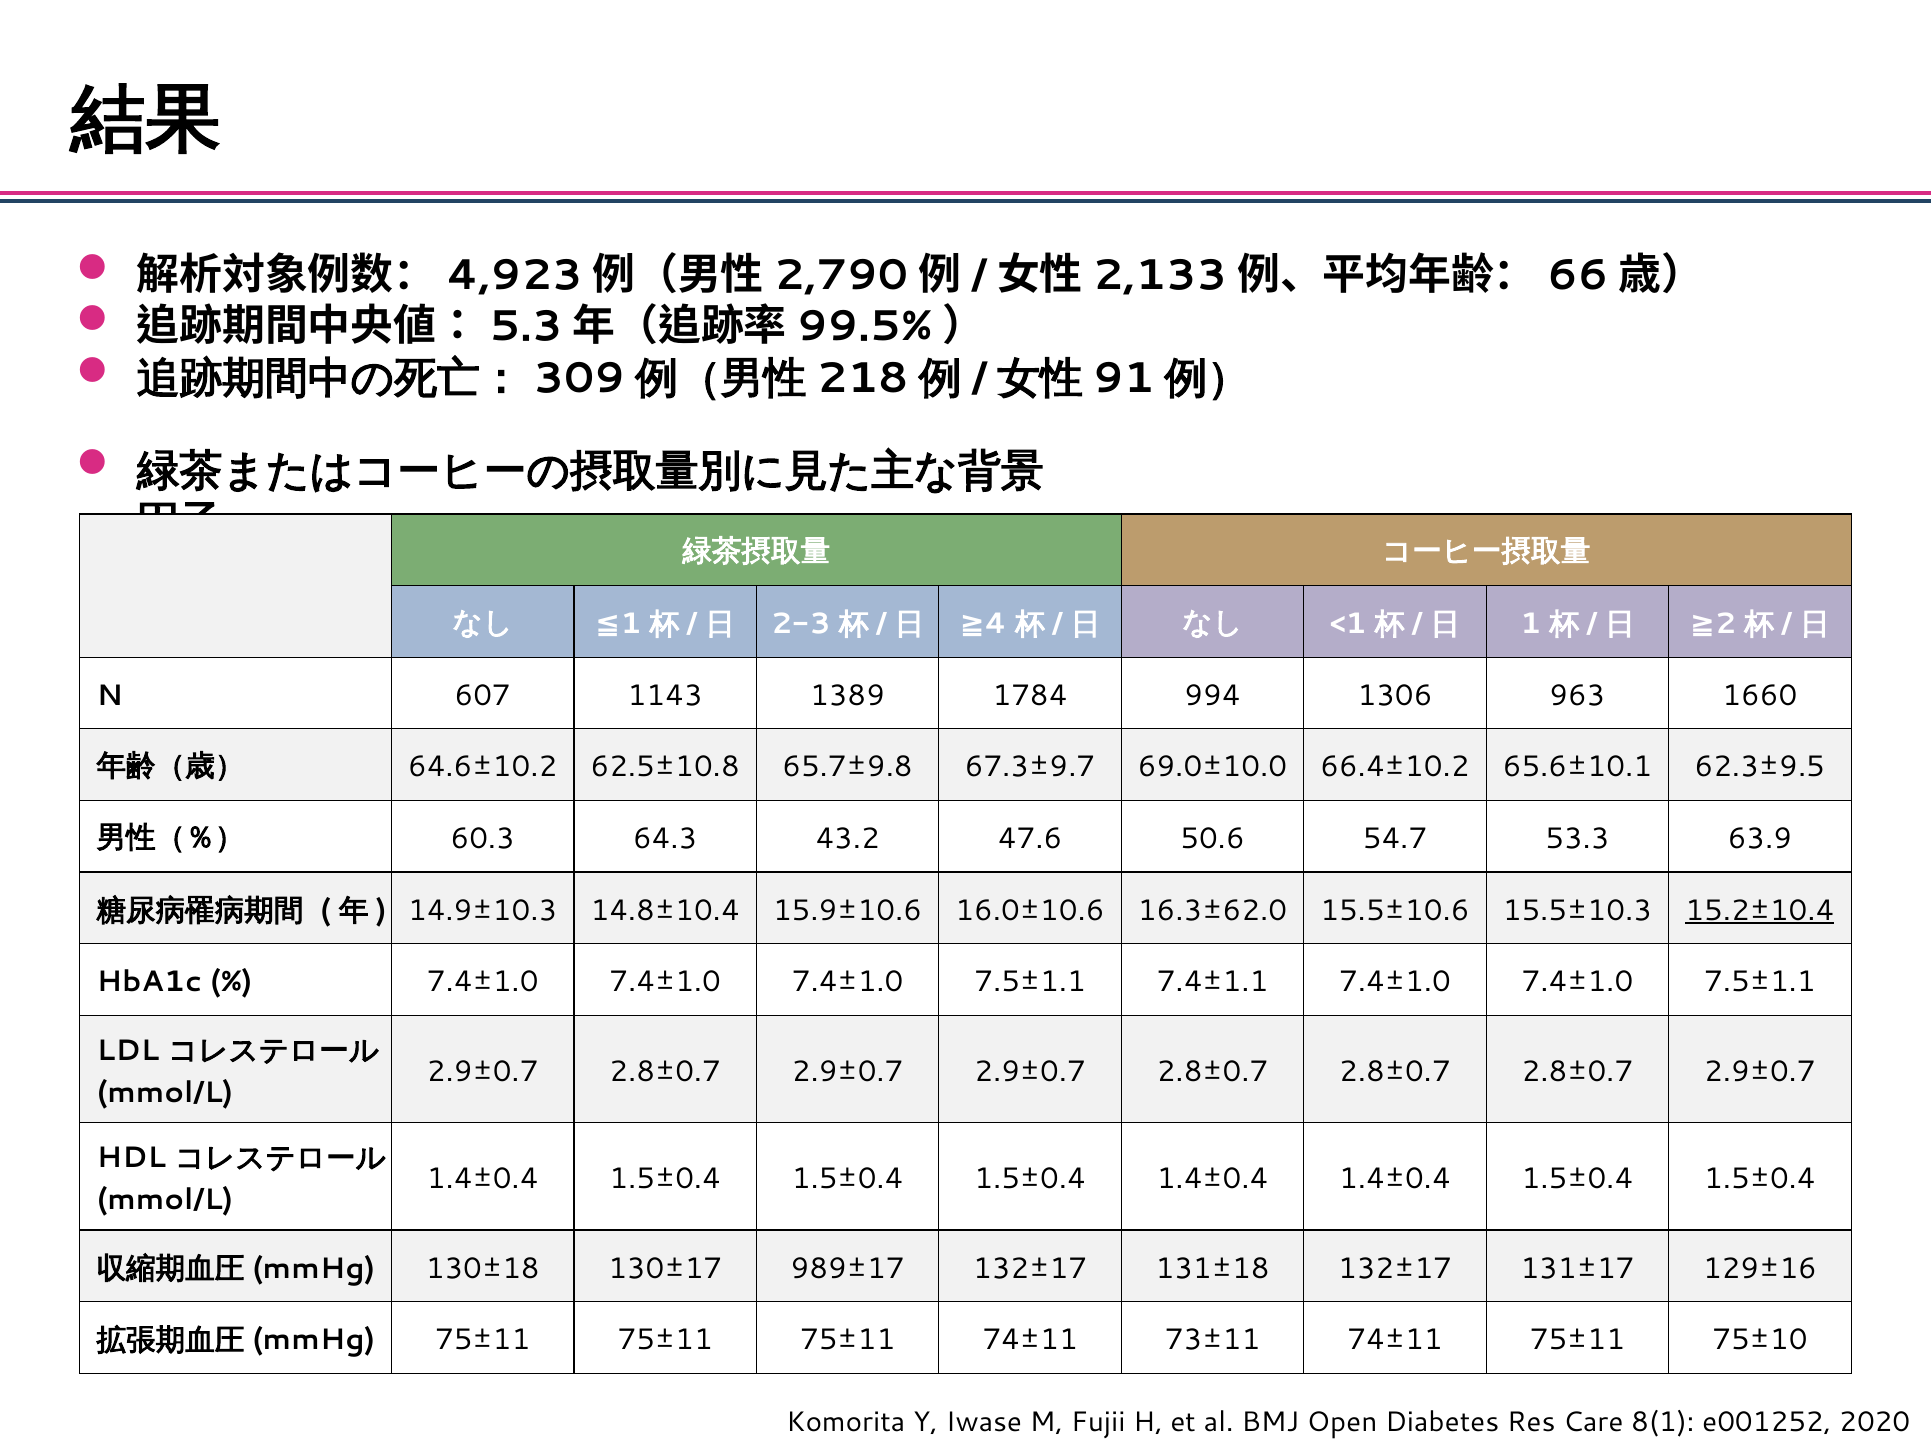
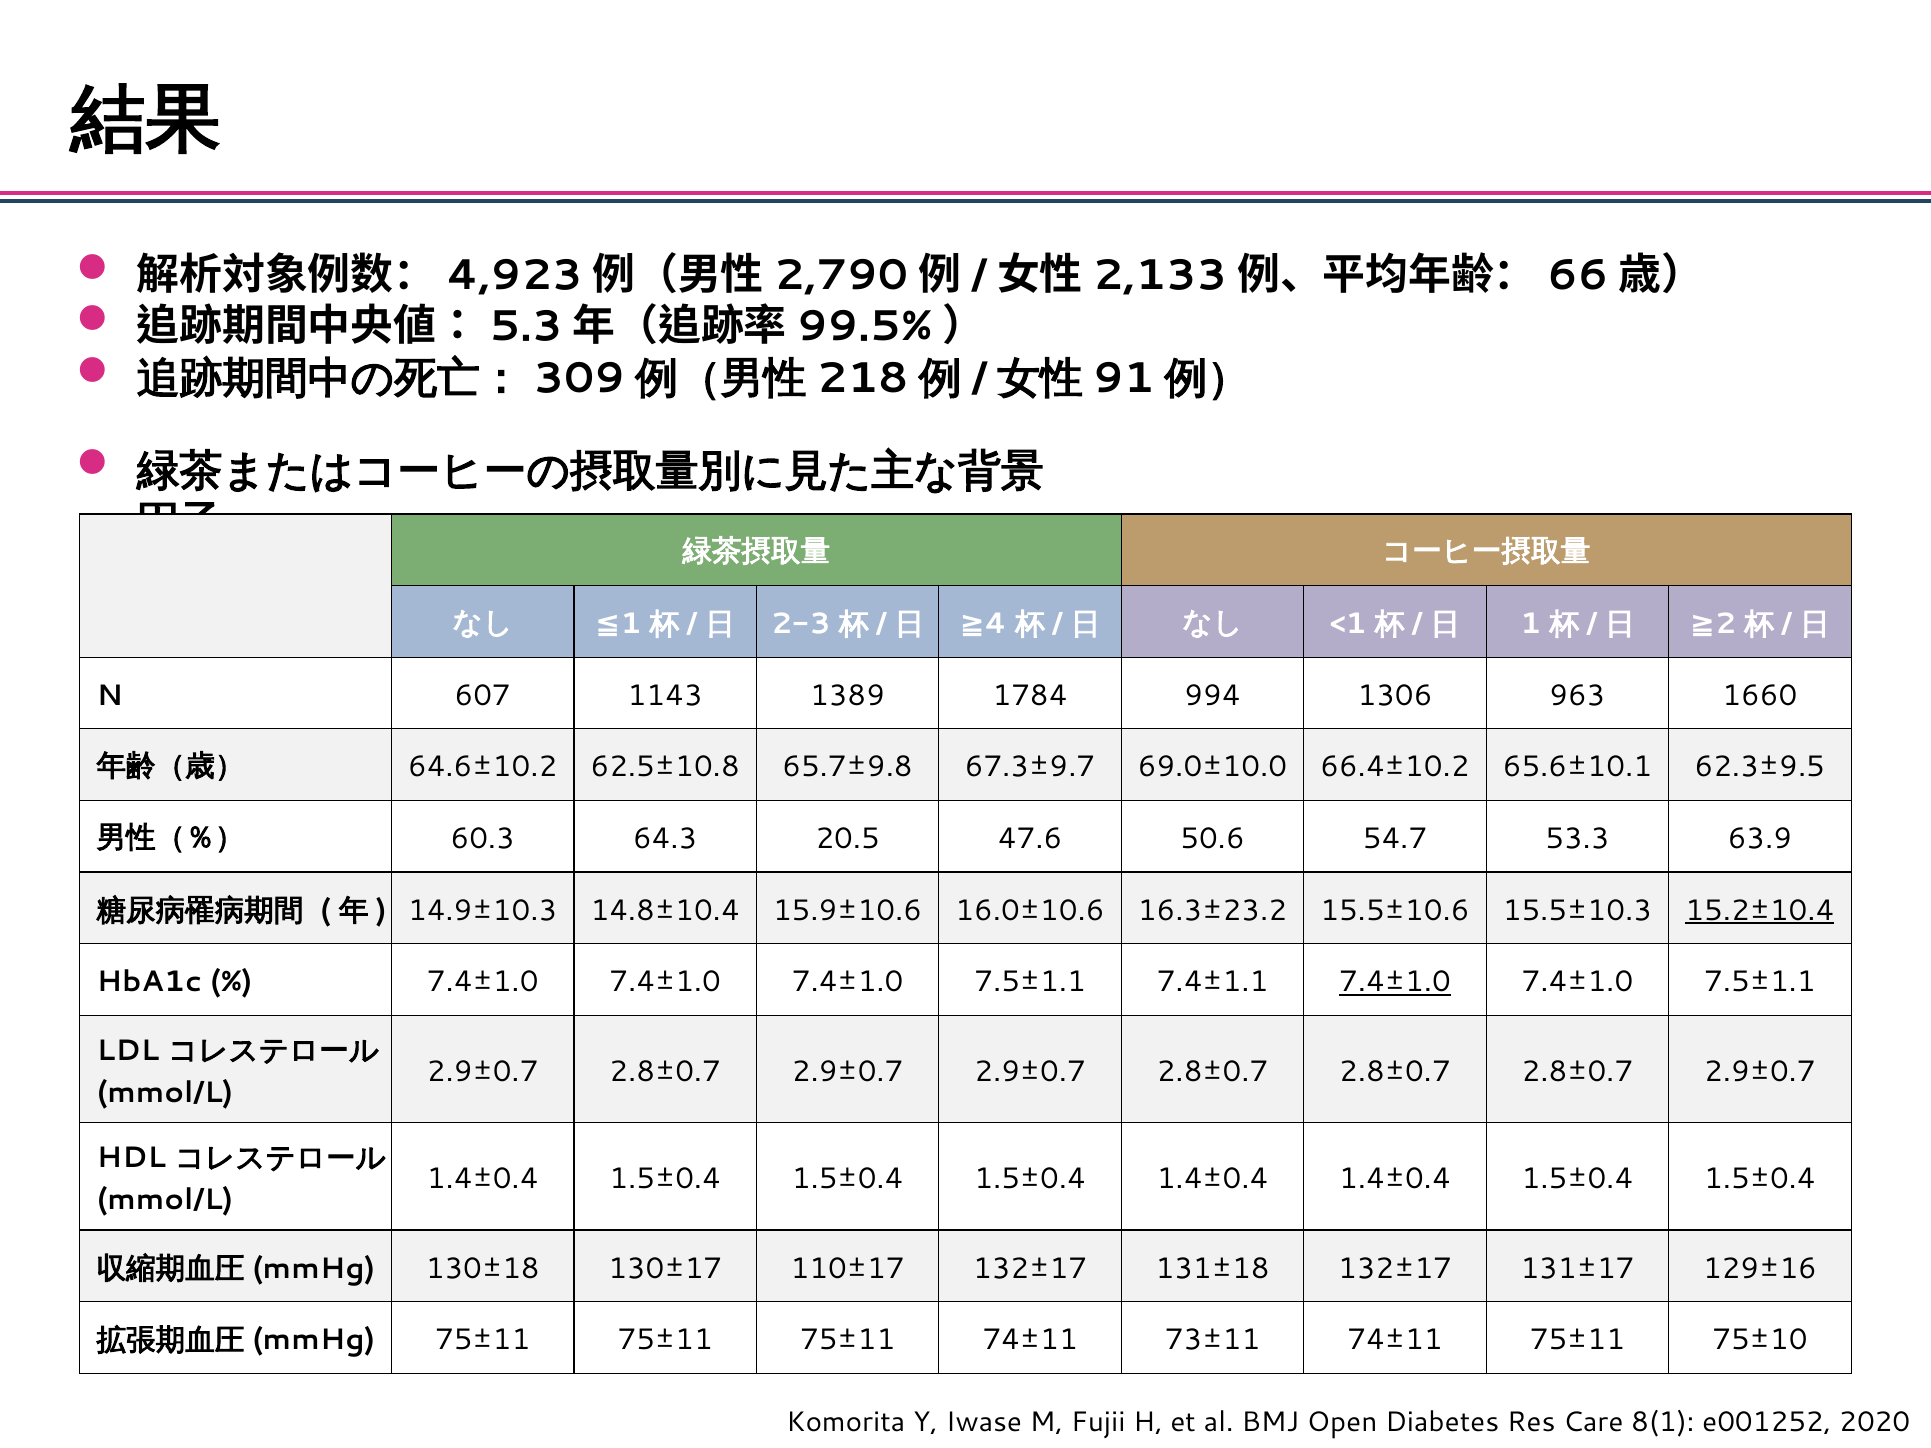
43.2: 43.2 -> 20.5
16.3±62.0: 16.3±62.0 -> 16.3±23.2
7.4±1.0 at (1395, 982) underline: none -> present
989±17: 989±17 -> 110±17
